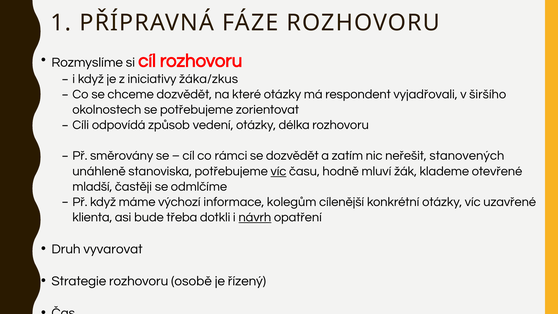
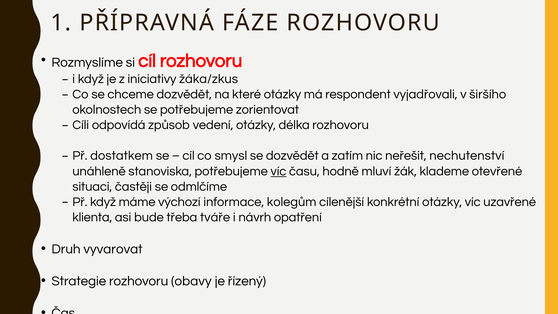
směrovány: směrovány -> dostatkem
rámci: rámci -> smysl
stanovených: stanovených -> nechutenství
mladší: mladší -> situaci
dotkli: dotkli -> tváře
návrh underline: present -> none
osobě: osobě -> obavy
